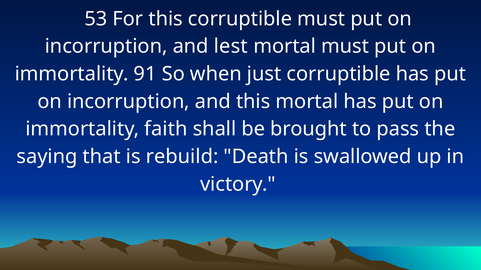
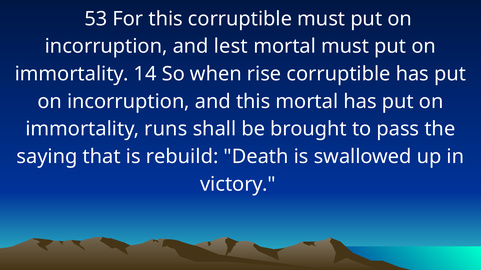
91: 91 -> 14
just: just -> rise
faith: faith -> runs
